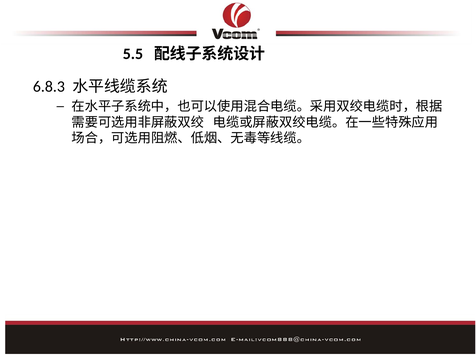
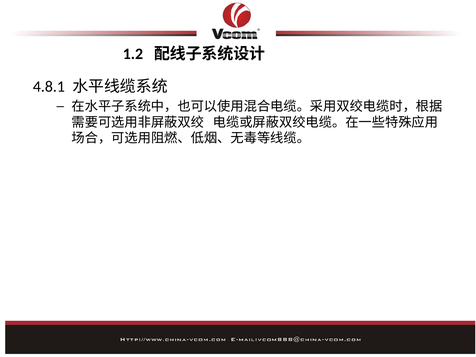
5.5: 5.5 -> 1.2
6.8.3: 6.8.3 -> 4.8.1
